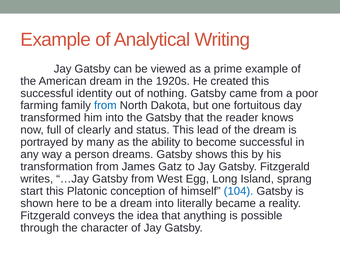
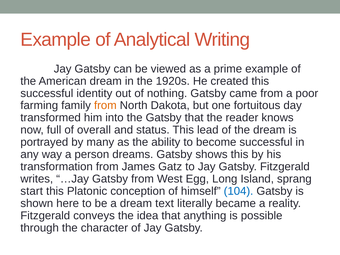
from at (105, 106) colour: blue -> orange
clearly: clearly -> overall
dream into: into -> text
